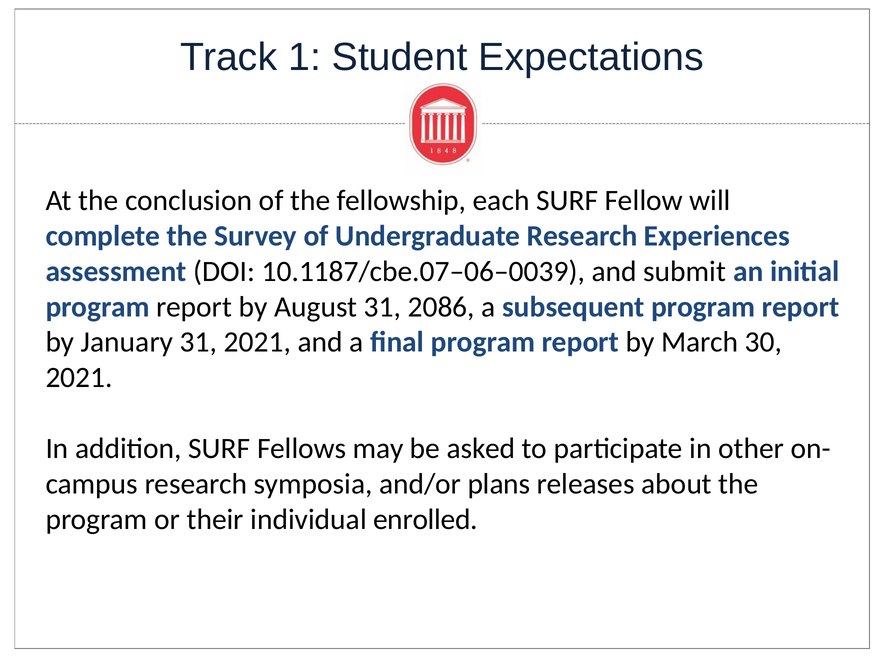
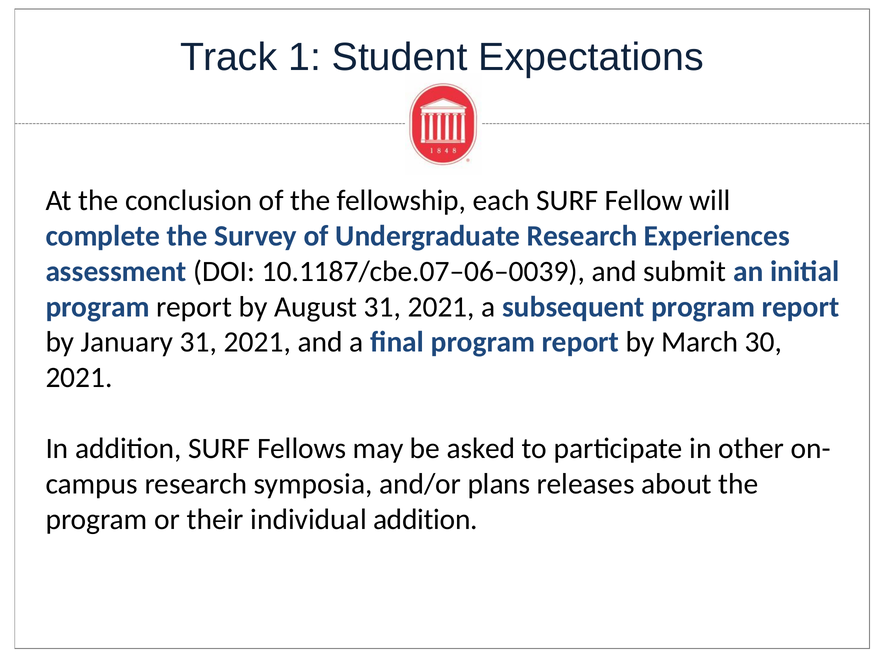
August 31 2086: 2086 -> 2021
individual enrolled: enrolled -> addition
